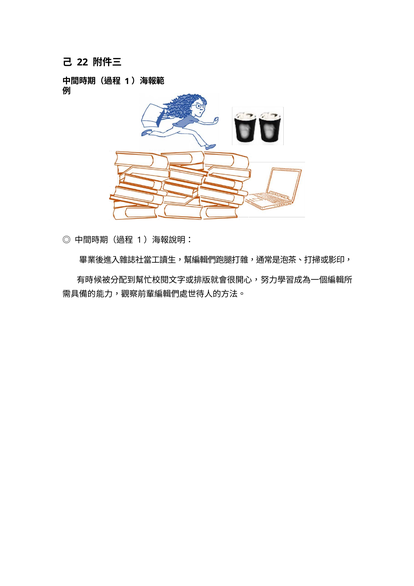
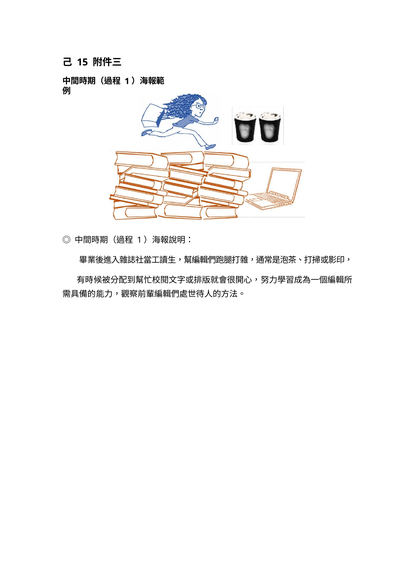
22: 22 -> 15
